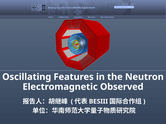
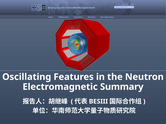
Observed: Observed -> Summary
